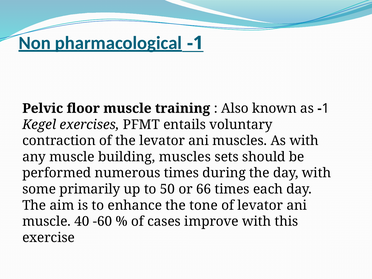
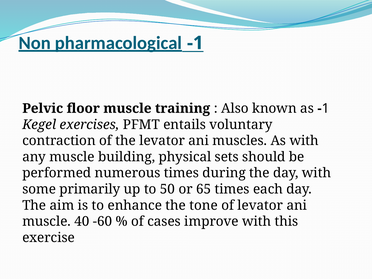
building muscles: muscles -> physical
66: 66 -> 65
